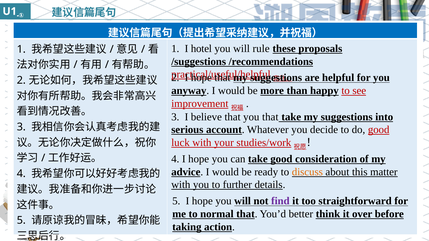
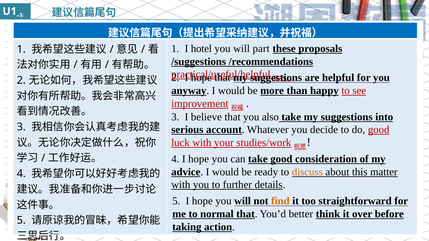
rule: rule -> part
you that: that -> also
find colour: purple -> orange
